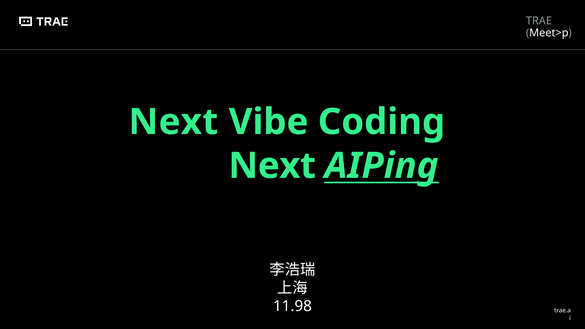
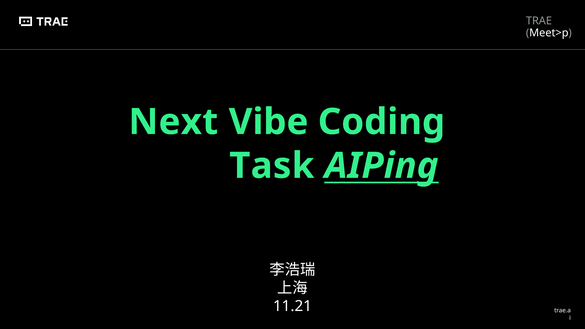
Next at (272, 166): Next -> Task
11.98: 11.98 -> 11.21
